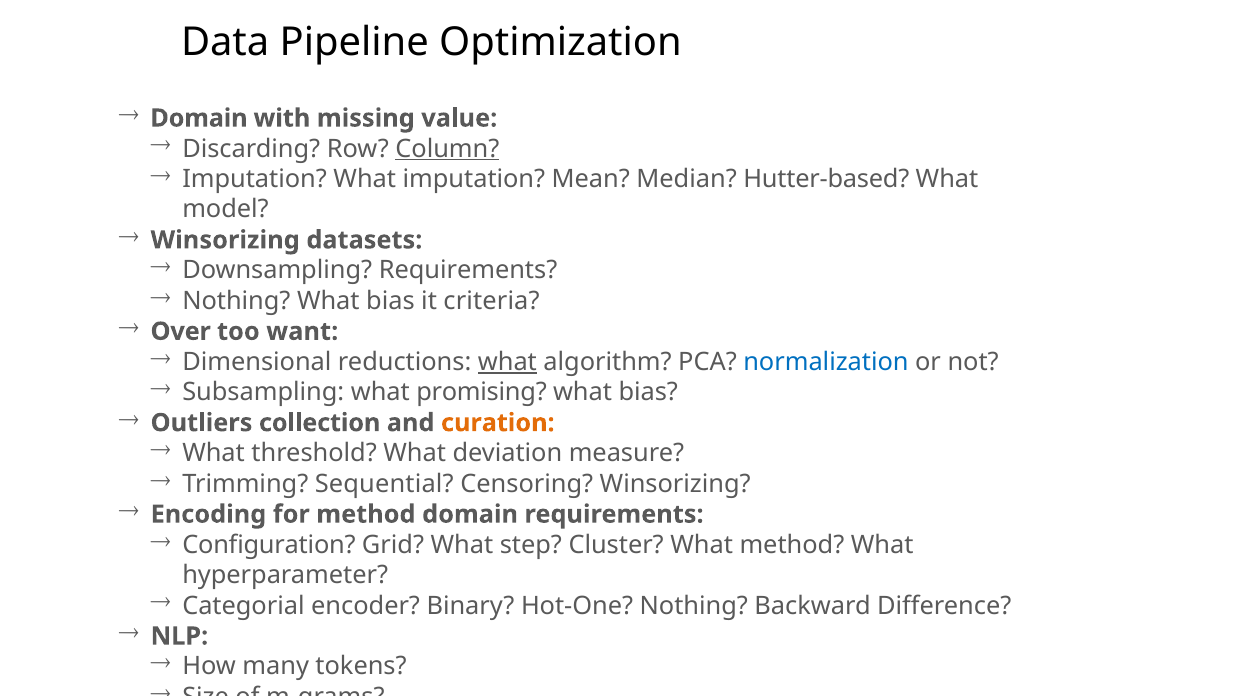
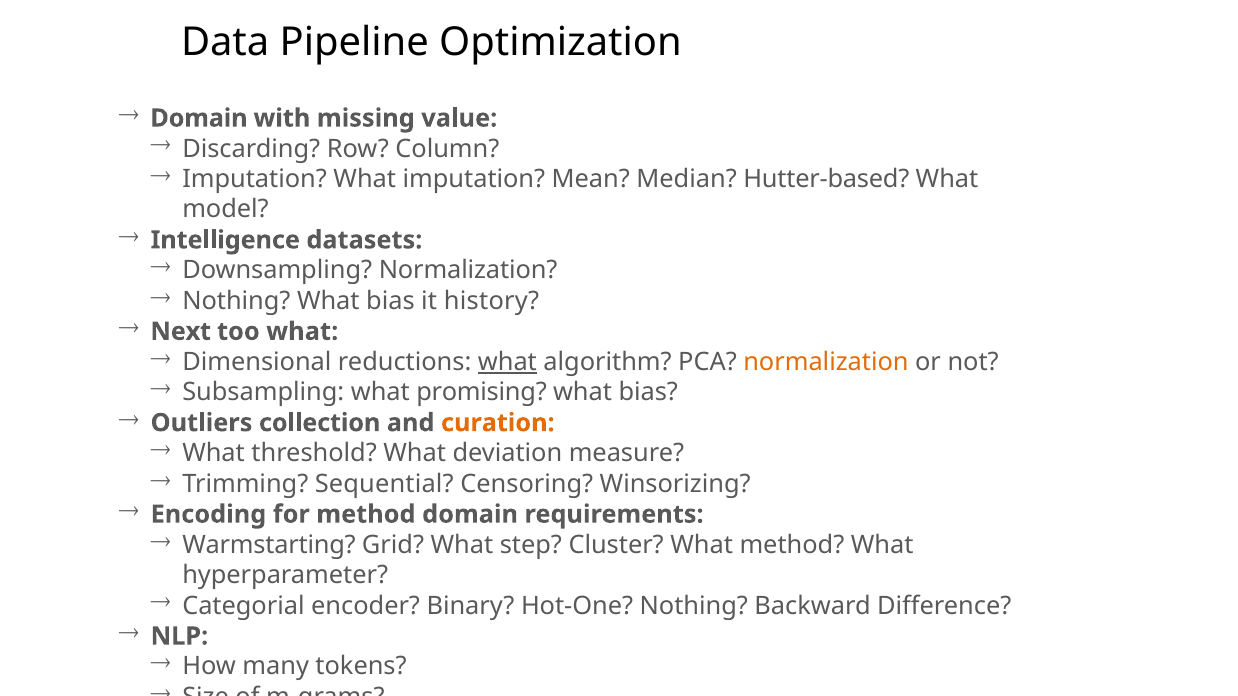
Column underline: present -> none
Winsorizing at (225, 240): Winsorizing -> Intelligence
Downsampling Requirements: Requirements -> Normalization
criteria: criteria -> history
Over: Over -> Next
too want: want -> what
normalization at (826, 362) colour: blue -> orange
Configuration: Configuration -> Warmstarting
